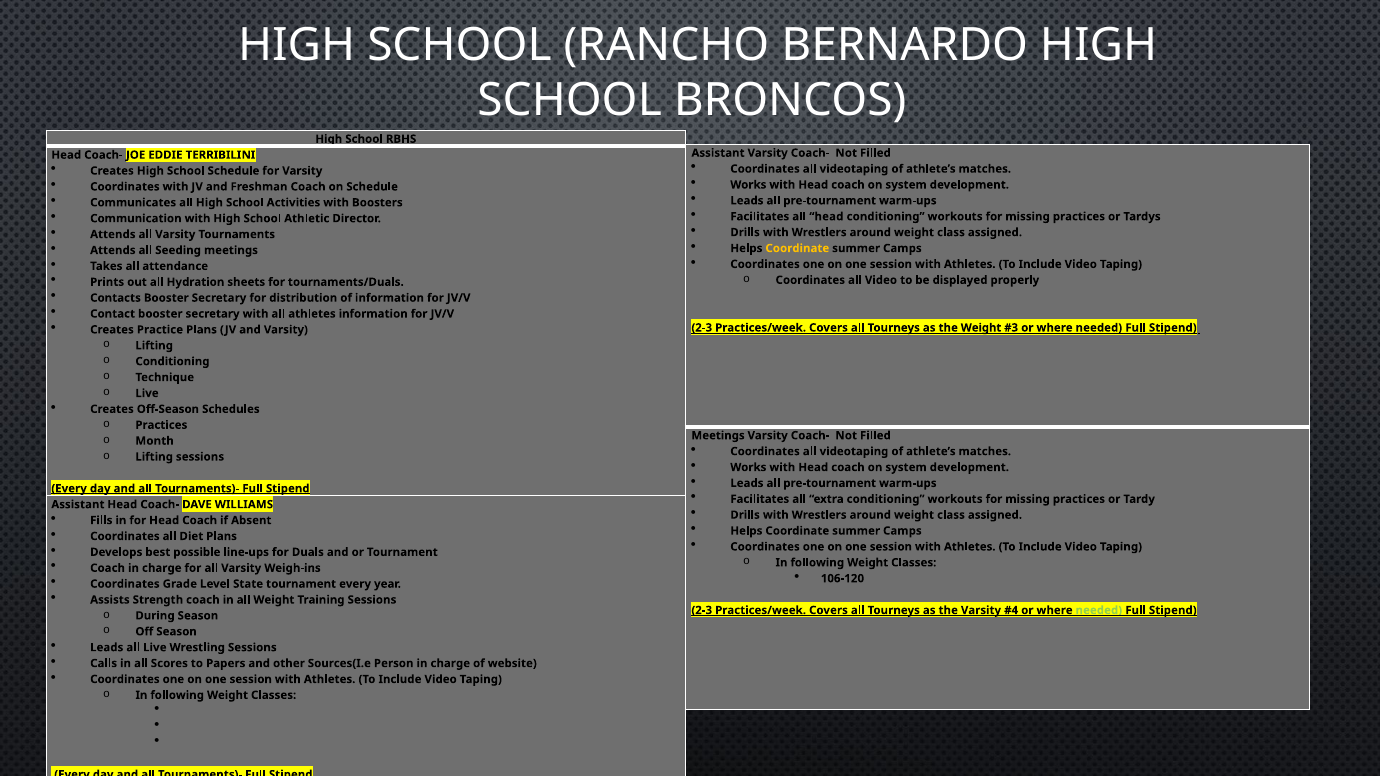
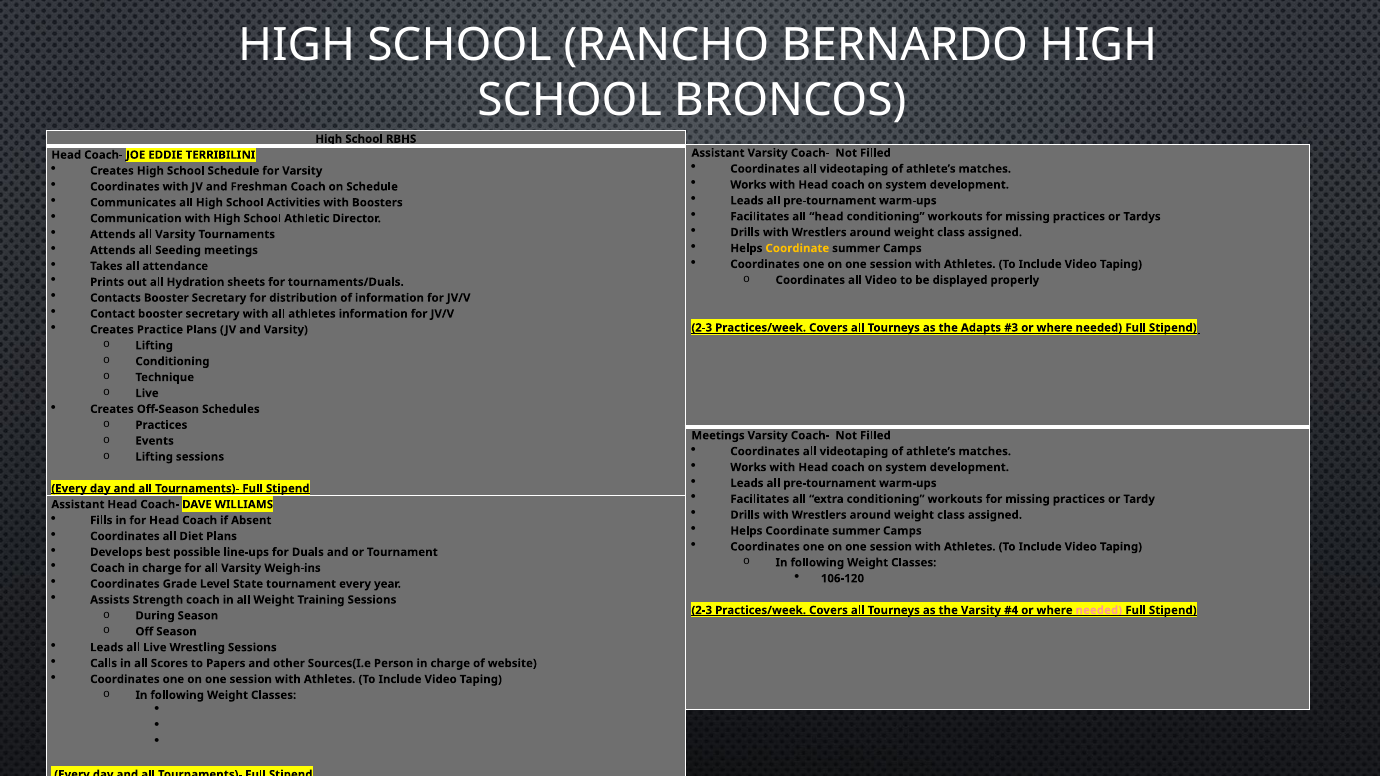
the Weight: Weight -> Adapts
Month: Month -> Events
needed at (1099, 610) colour: light green -> pink
